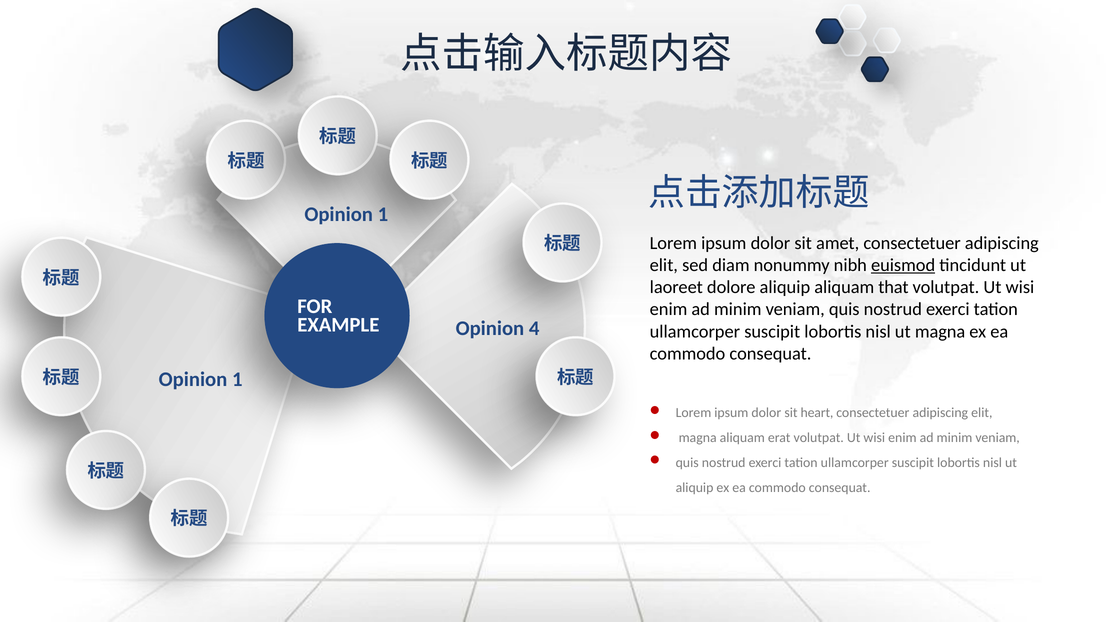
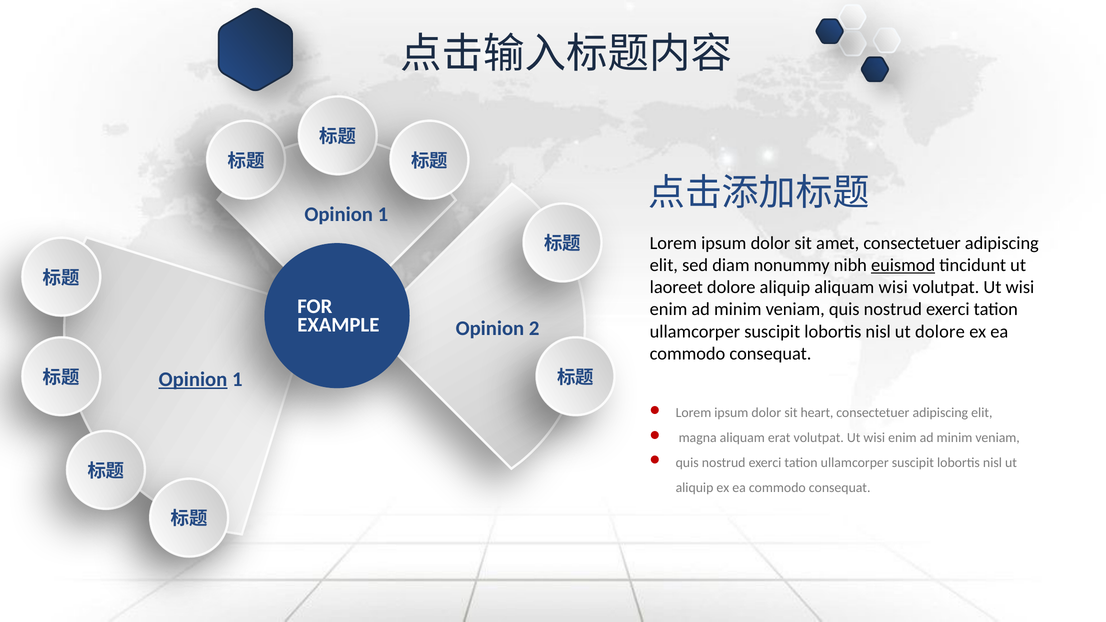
aliquam that: that -> wisi
4: 4 -> 2
ut magna: magna -> dolore
Opinion at (193, 379) underline: none -> present
